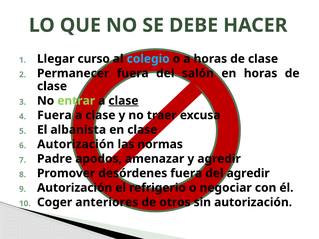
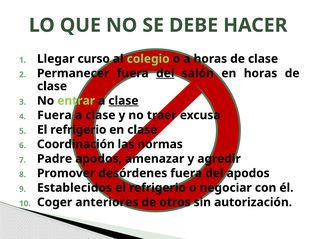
colegio colour: light blue -> light green
del at (165, 73) underline: none -> present
albanista at (78, 130): albanista -> refrigerio
Autorización at (76, 144): Autorización -> Coordinación
del agredir: agredir -> apodos
Autorización at (75, 188): Autorización -> Establecidos
